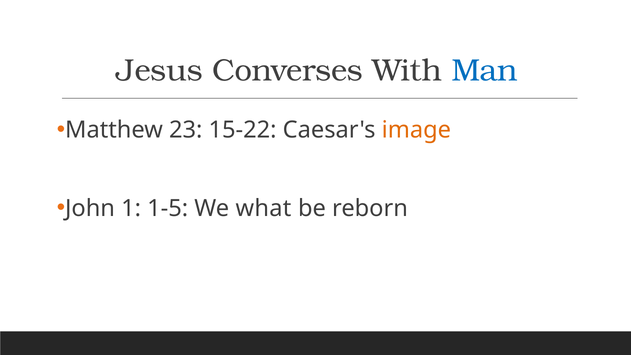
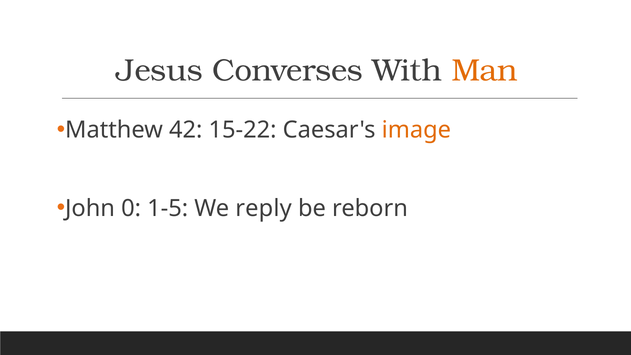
Man colour: blue -> orange
23: 23 -> 42
1: 1 -> 0
what: what -> reply
